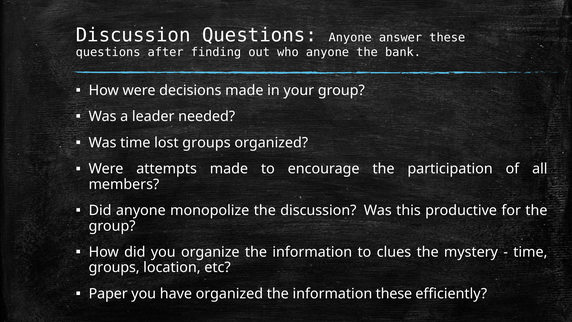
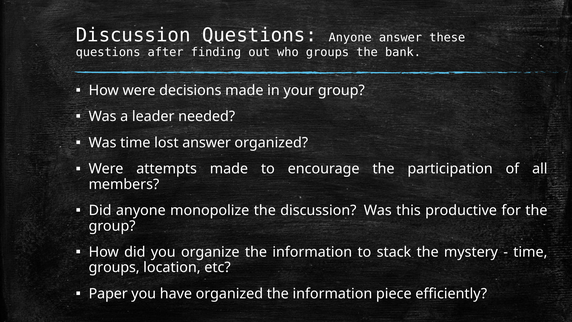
who anyone: anyone -> groups
lost groups: groups -> answer
clues: clues -> stack
information these: these -> piece
